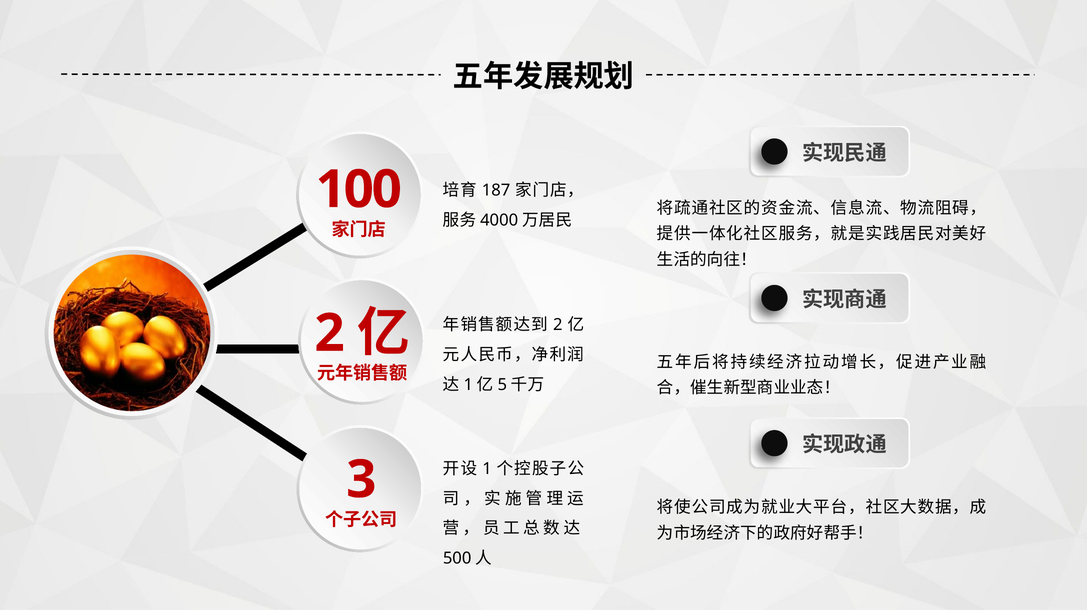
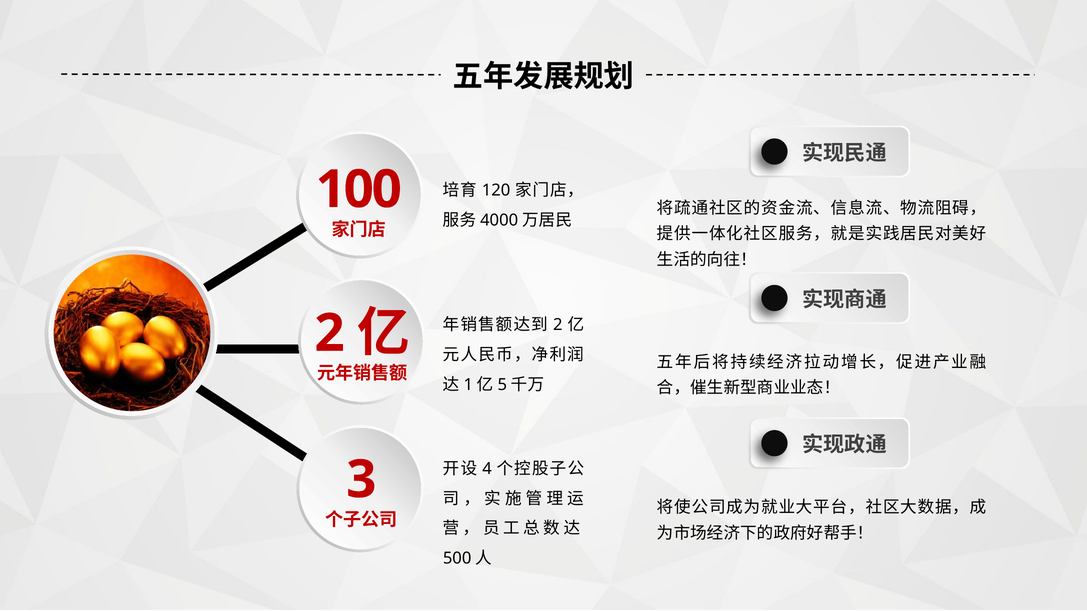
187: 187 -> 120
1: 1 -> 4
